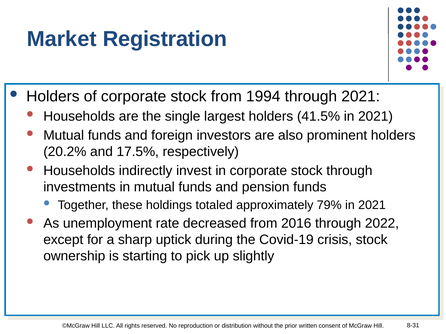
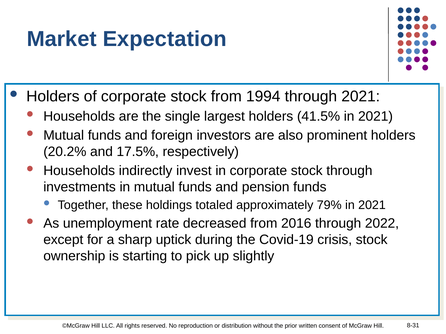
Registration: Registration -> Expectation
